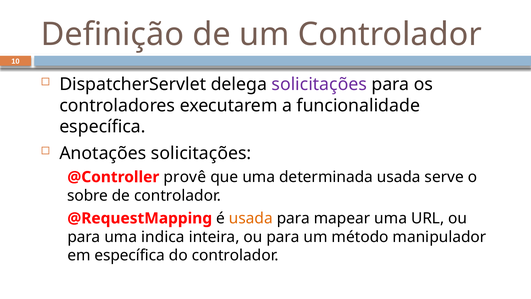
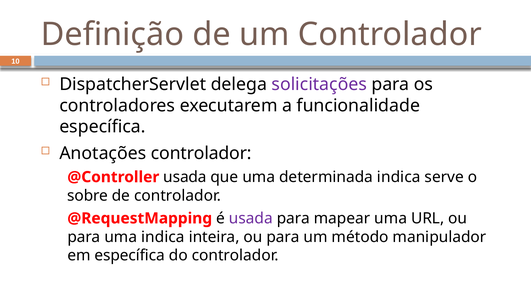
Anotações solicitações: solicitações -> controlador
@Controller provê: provê -> usada
determinada usada: usada -> indica
usada at (251, 218) colour: orange -> purple
